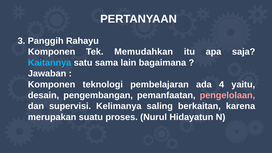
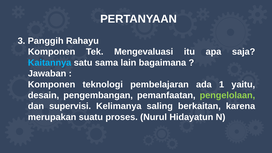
Memudahkan: Memudahkan -> Mengevaluasi
4: 4 -> 1
pengelolaan colour: pink -> light green
